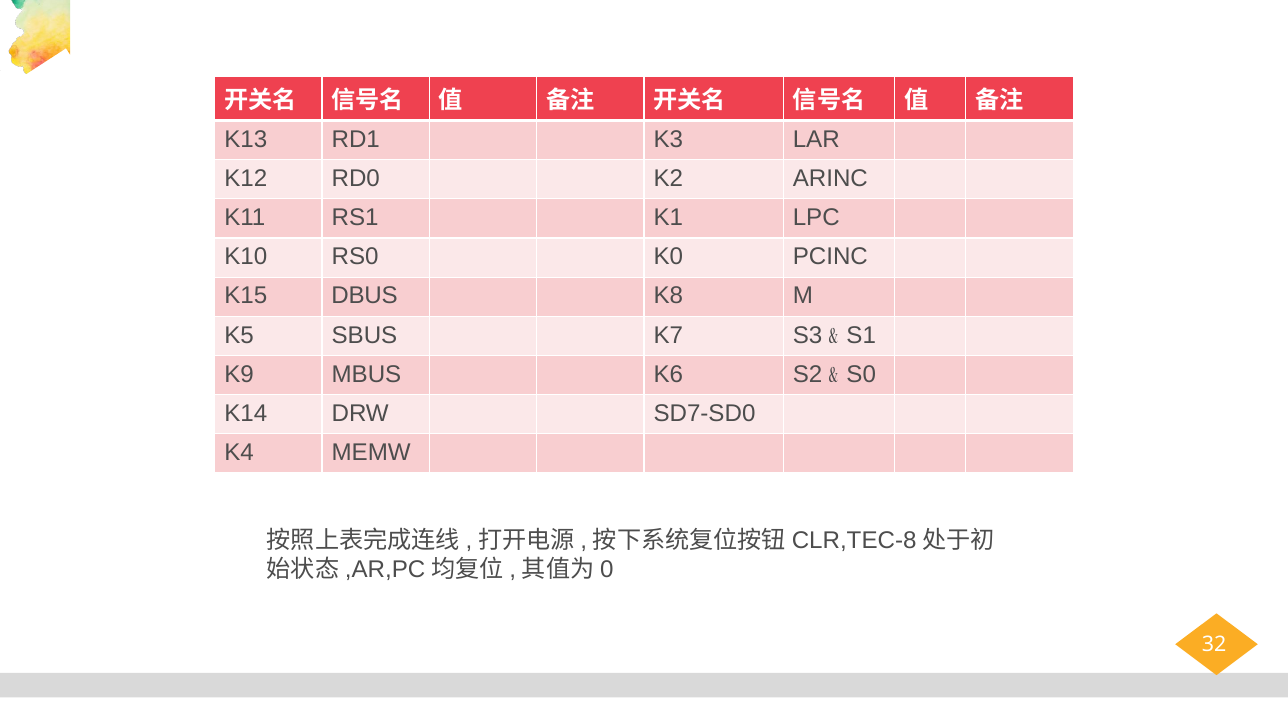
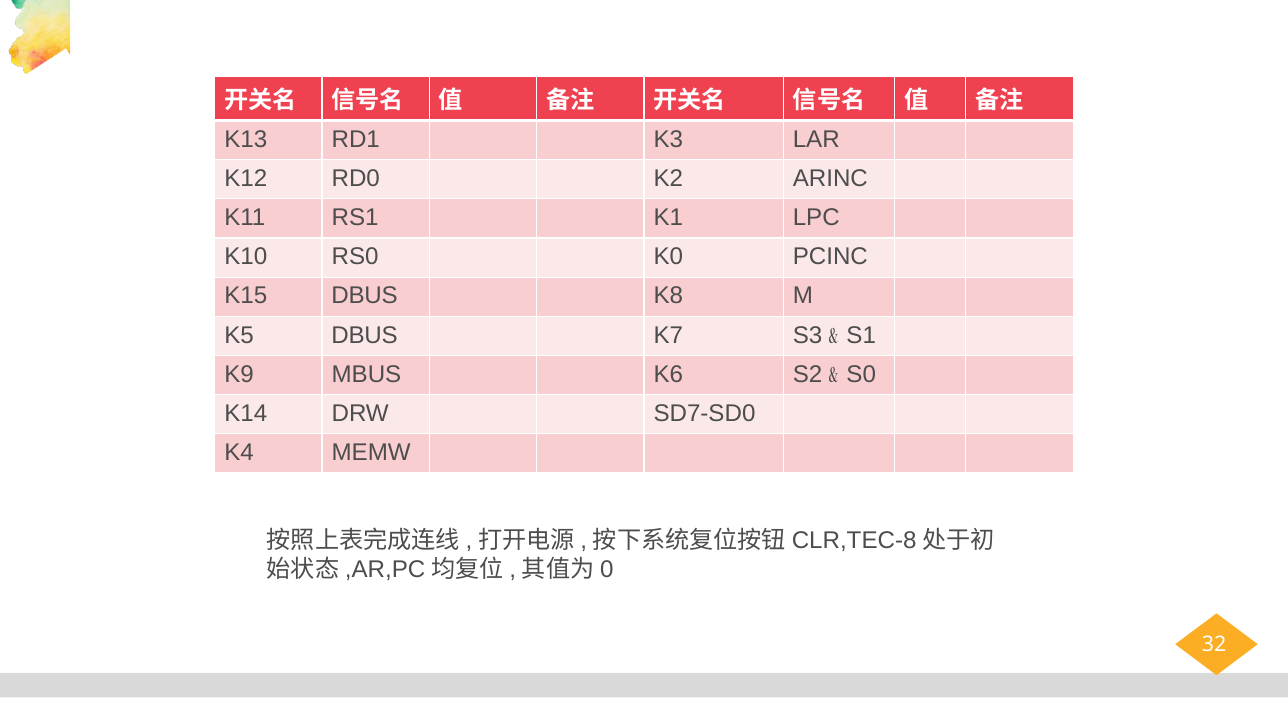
K5 SBUS: SBUS -> DBUS
